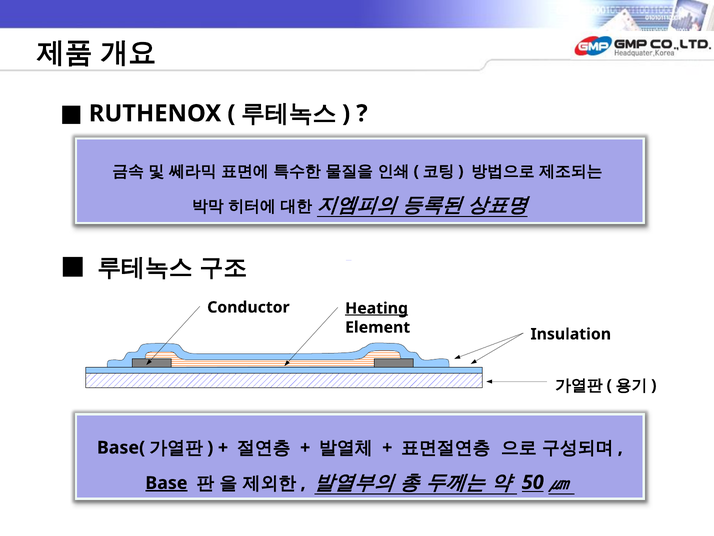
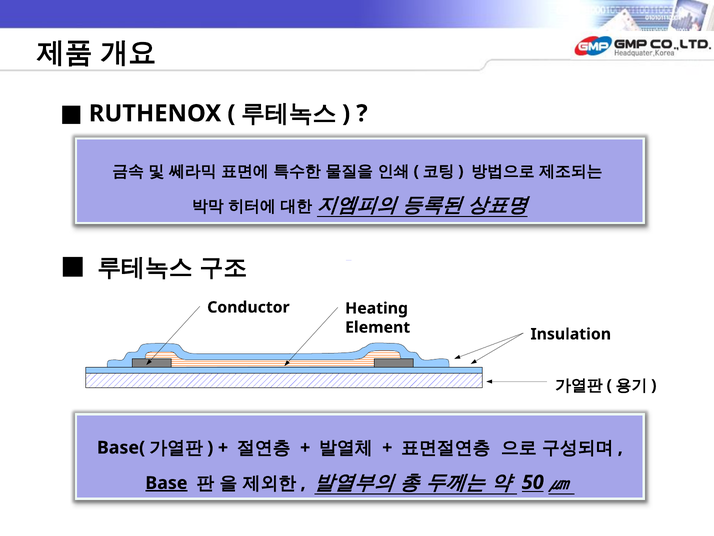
Heating underline: present -> none
